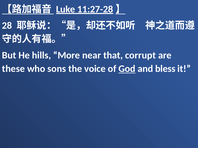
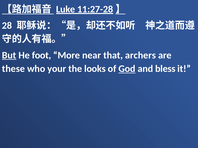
But underline: none -> present
hills: hills -> foot
corrupt: corrupt -> archers
sons: sons -> your
voice: voice -> looks
